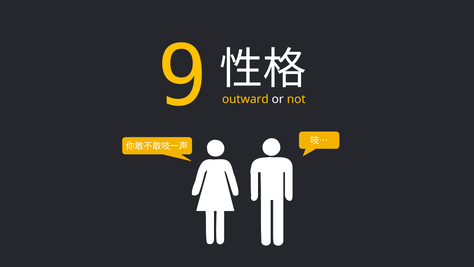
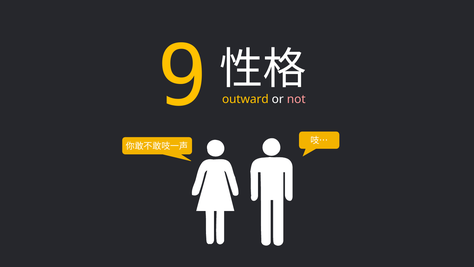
not colour: yellow -> pink
